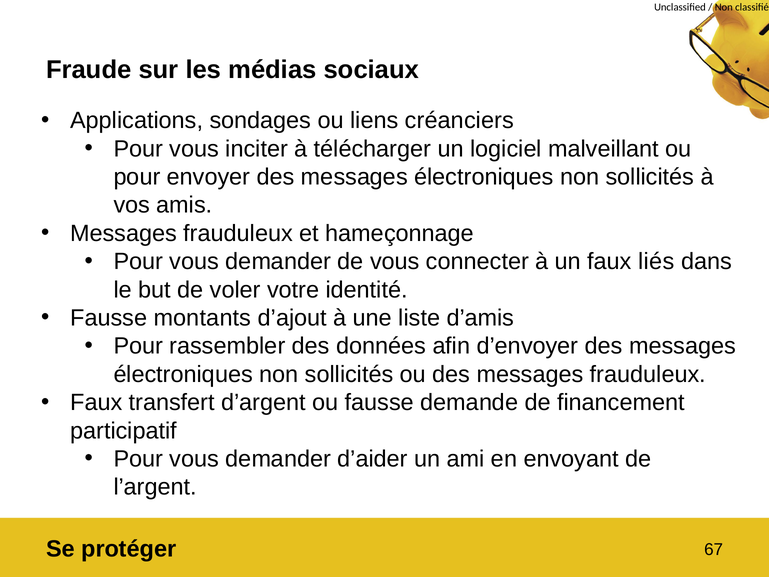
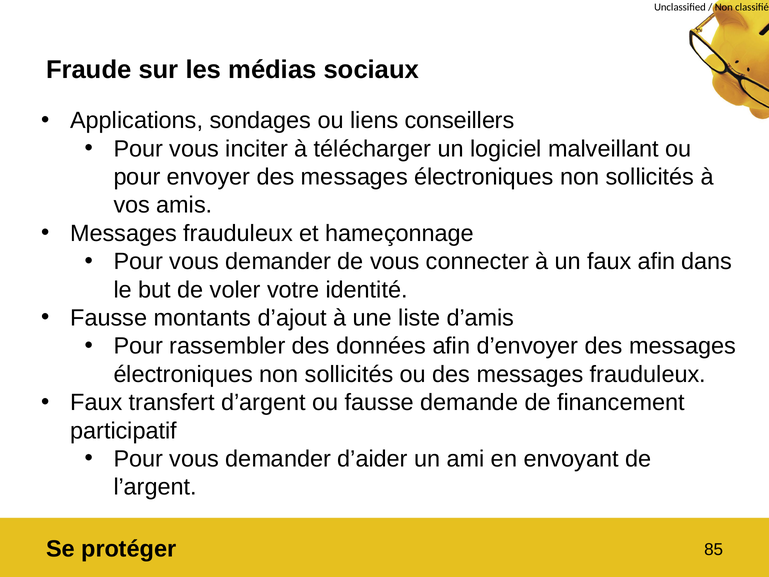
créanciers: créanciers -> conseillers
faux liés: liés -> afin
67: 67 -> 85
